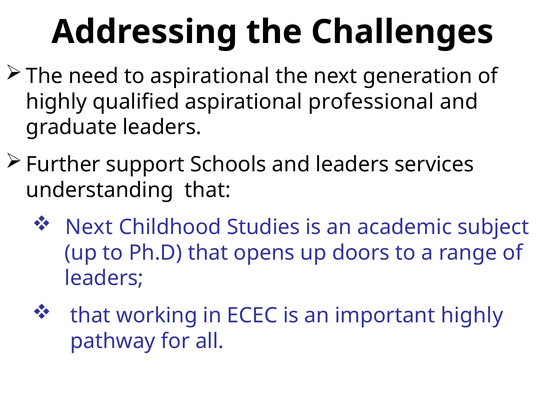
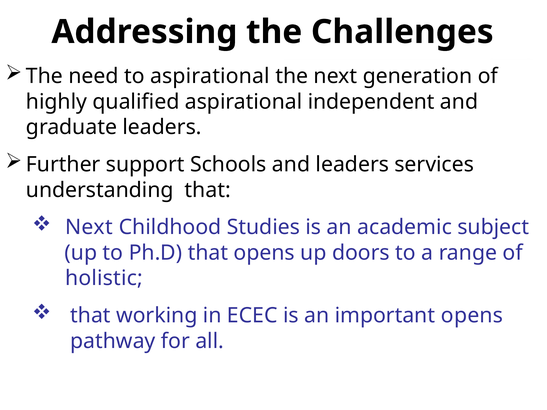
professional: professional -> independent
leaders at (104, 278): leaders -> holistic
important highly: highly -> opens
